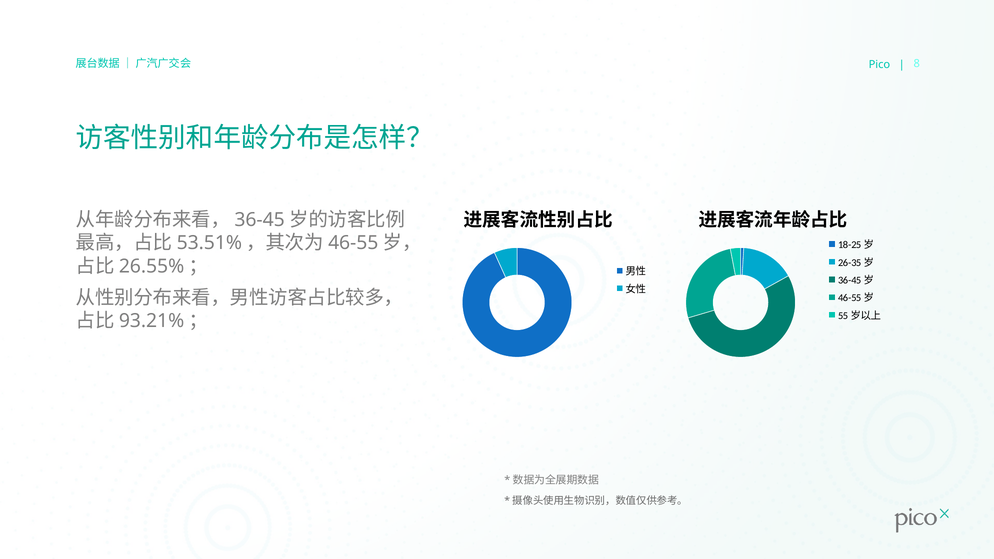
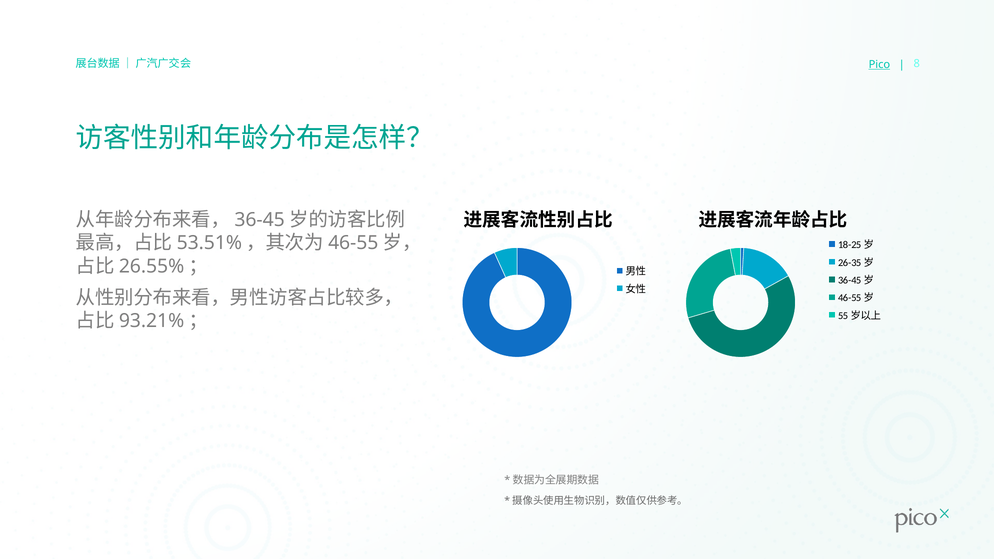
Pico underline: none -> present
